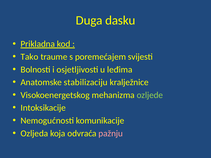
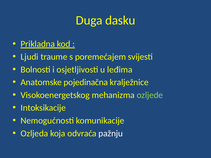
Tako: Tako -> Ljudi
stabilizaciju: stabilizaciju -> pojedinačna
pažnju colour: pink -> white
